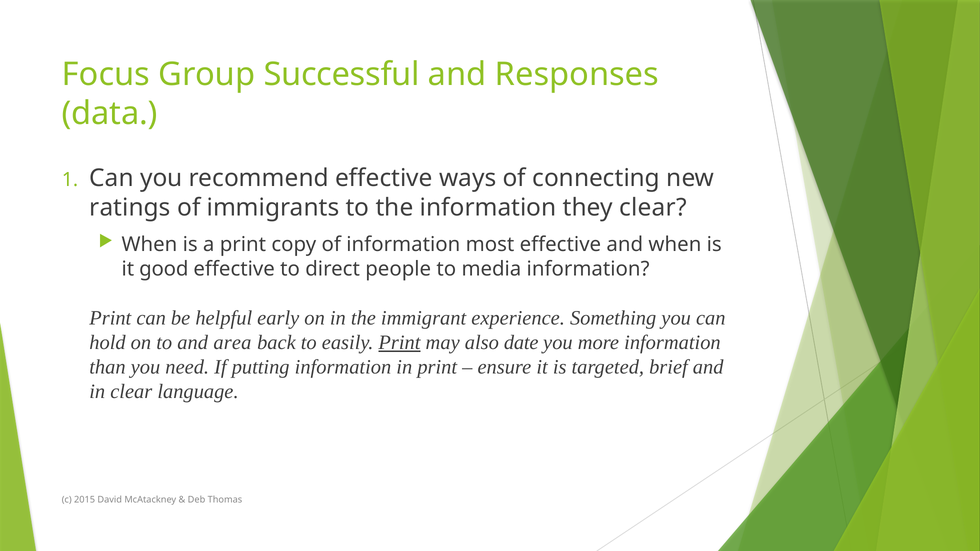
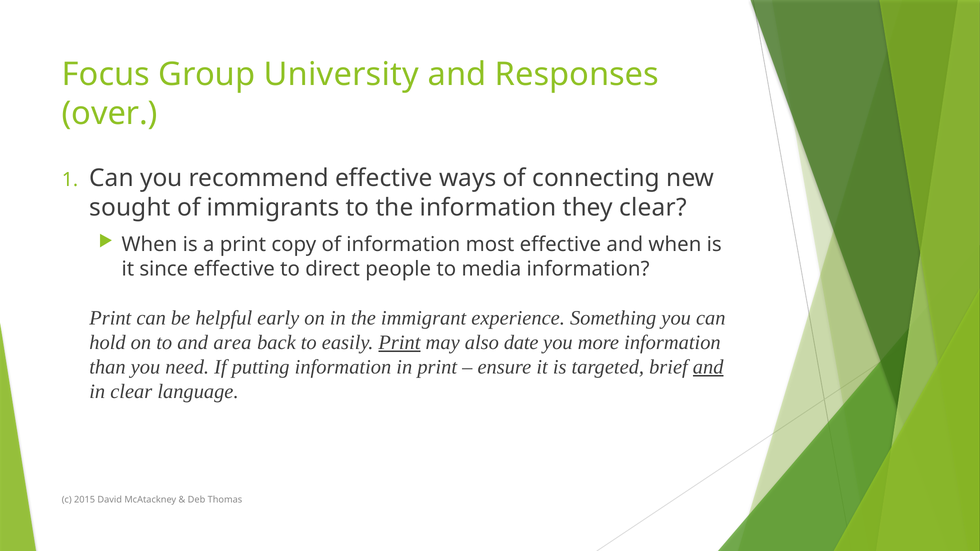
Successful: Successful -> University
data: data -> over
ratings: ratings -> sought
good: good -> since
and at (708, 367) underline: none -> present
